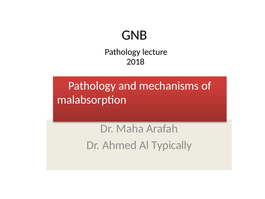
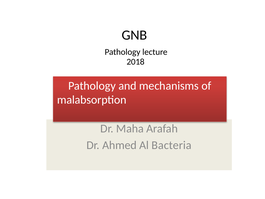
Typically: Typically -> Bacteria
